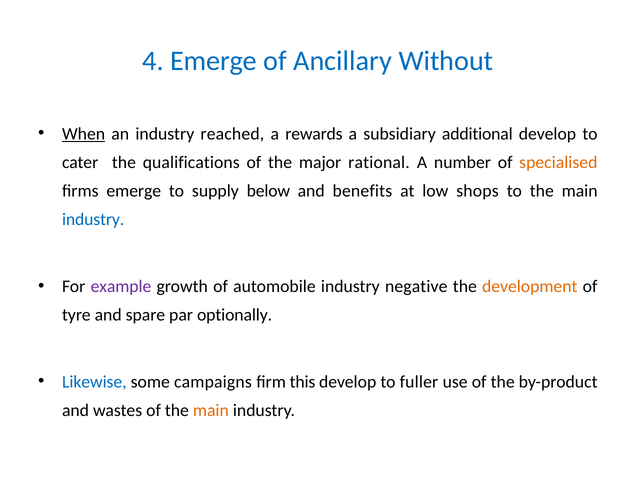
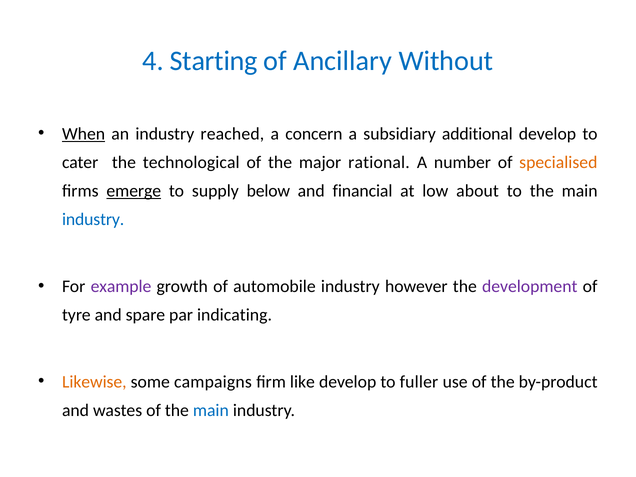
4 Emerge: Emerge -> Starting
rewards: rewards -> concern
qualifications: qualifications -> technological
emerge at (134, 191) underline: none -> present
benefits: benefits -> financial
shops: shops -> about
negative: negative -> however
development colour: orange -> purple
optionally: optionally -> indicating
Likewise colour: blue -> orange
this: this -> like
main at (211, 410) colour: orange -> blue
